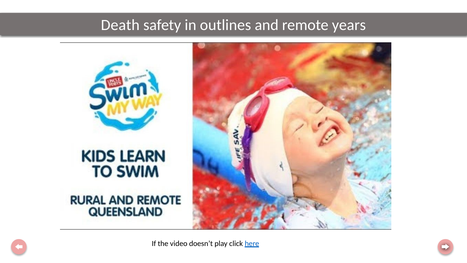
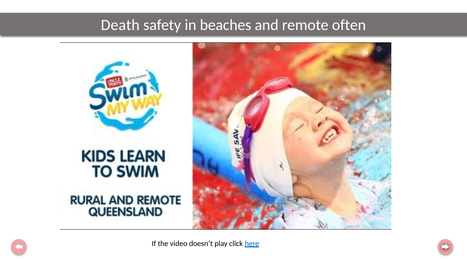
outlines: outlines -> beaches
years: years -> often
